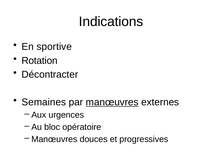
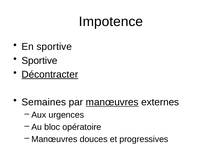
Indications: Indications -> Impotence
Rotation at (40, 60): Rotation -> Sportive
Décontracter underline: none -> present
